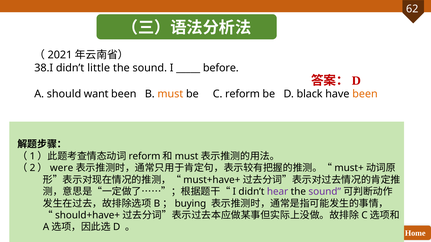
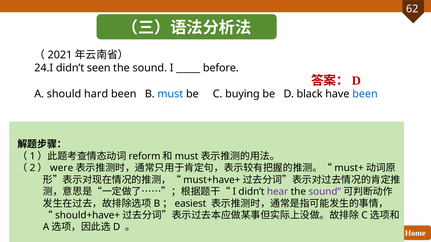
38.I: 38.I -> 24.I
little: little -> seen
want: want -> hard
must at (170, 94) colour: orange -> blue
C reform: reform -> buying
been at (365, 94) colour: orange -> blue
buying: buying -> easiest
